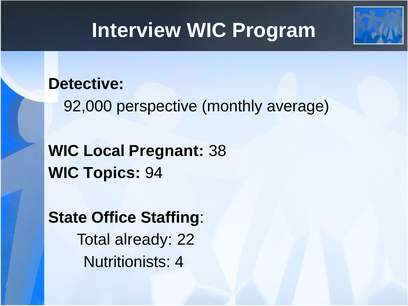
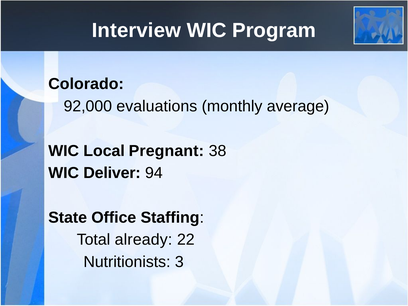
Detective: Detective -> Colorado
perspective: perspective -> evaluations
Topics: Topics -> Deliver
4: 4 -> 3
